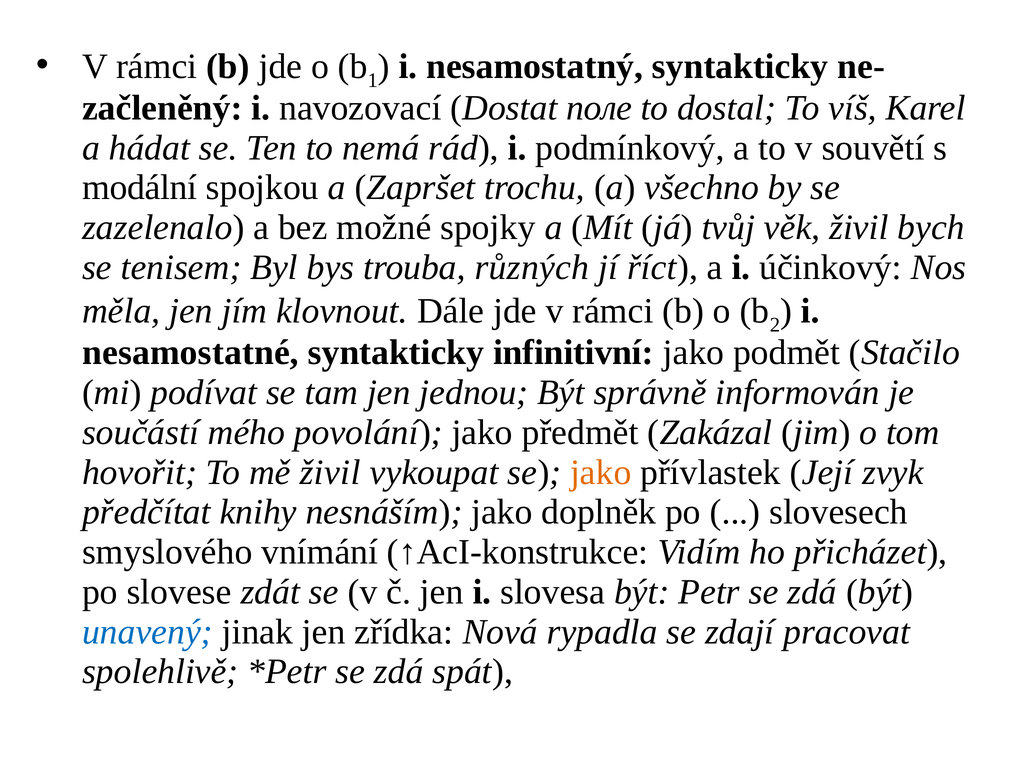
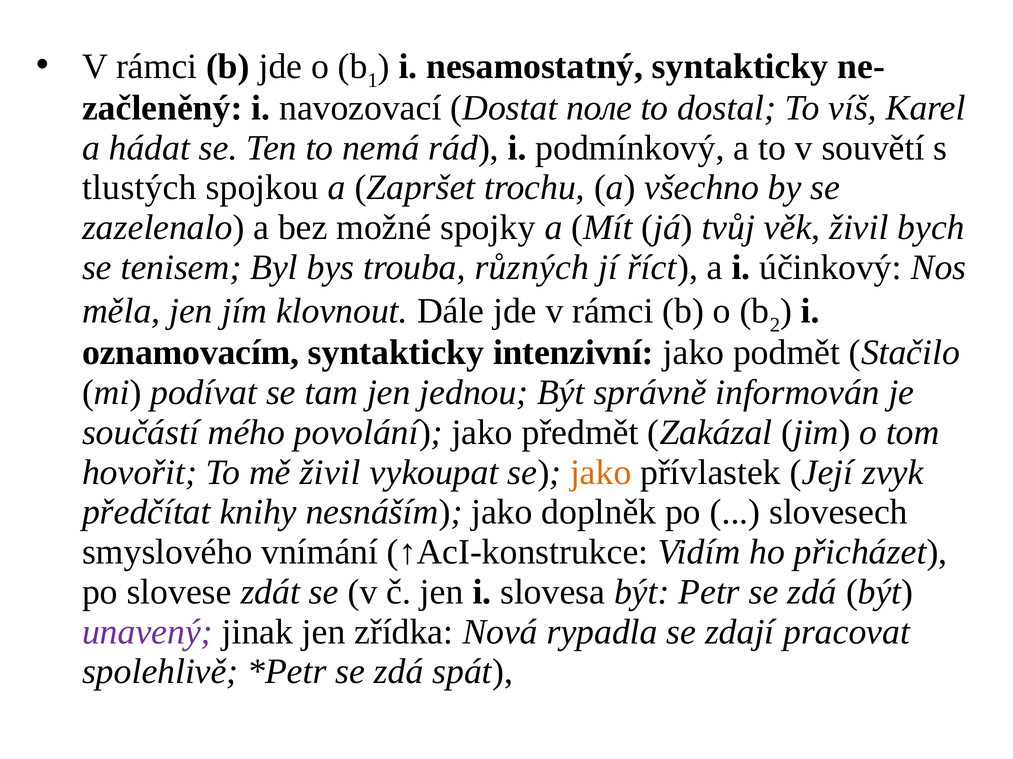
modální: modální -> tlustých
nesamostatné: nesamostatné -> oznamovacím
infinitivní: infinitivní -> intenzivní
unavený colour: blue -> purple
